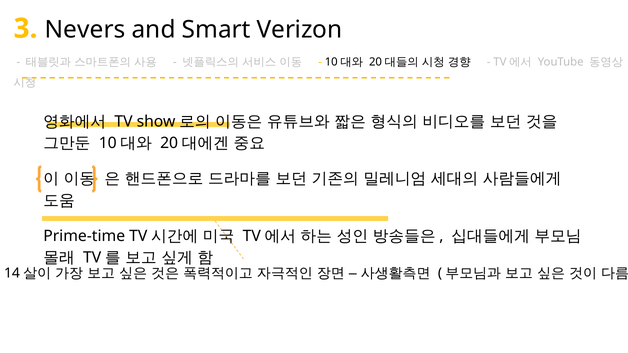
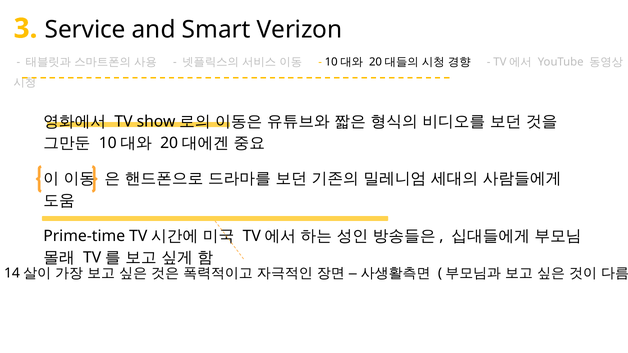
Nevers: Nevers -> Service
